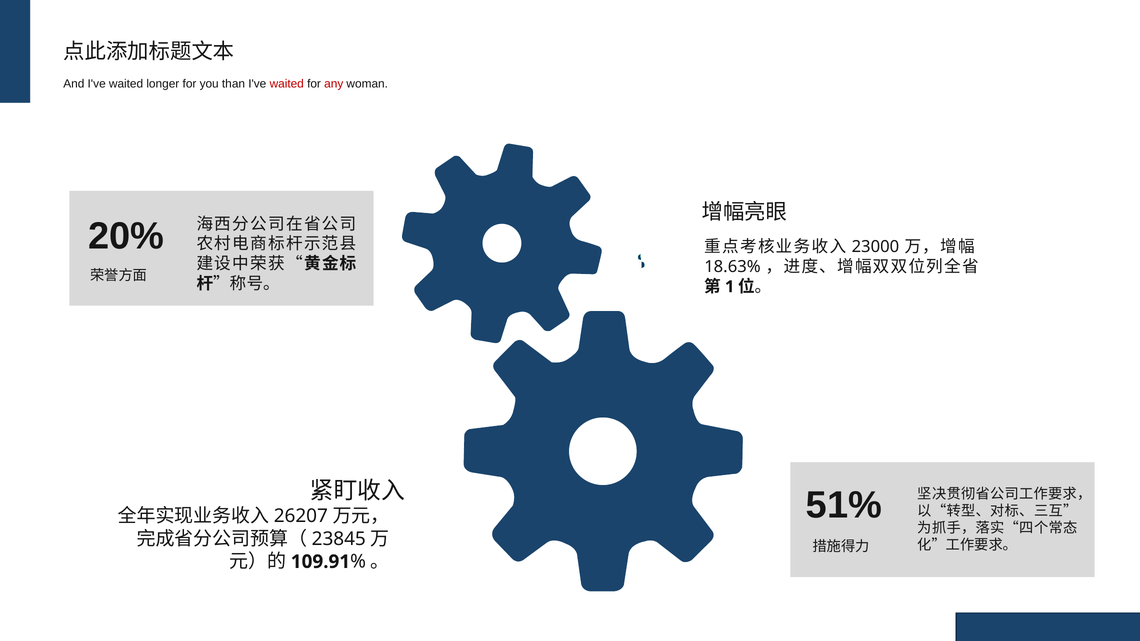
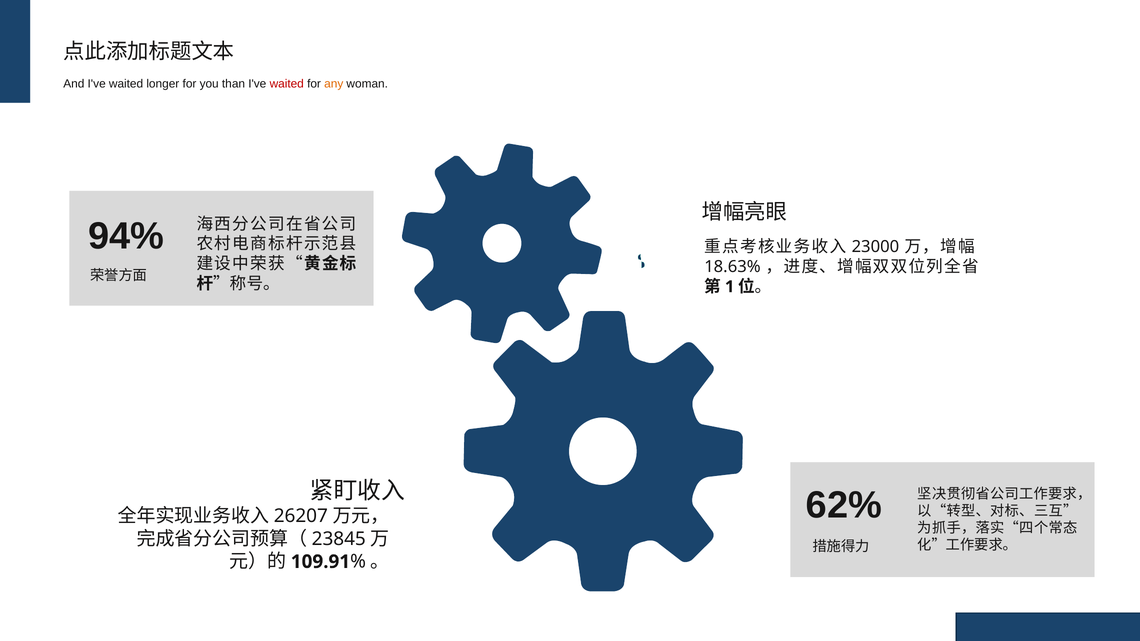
any colour: red -> orange
20%: 20% -> 94%
51%: 51% -> 62%
